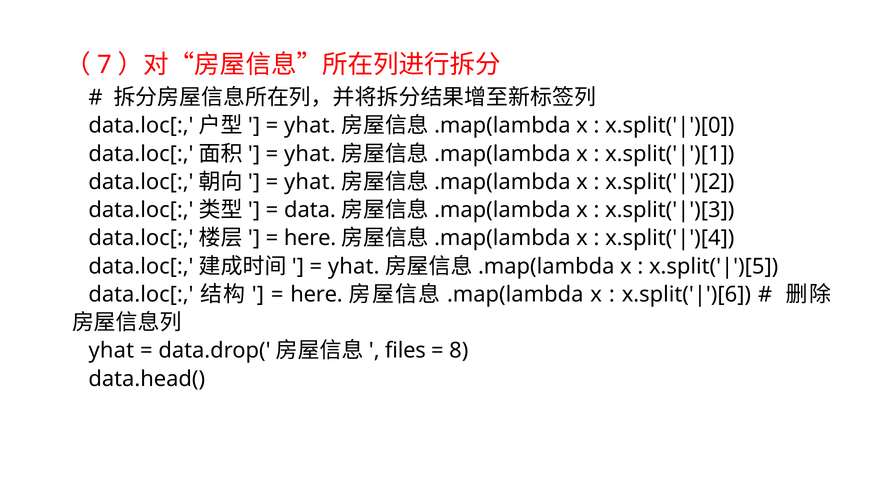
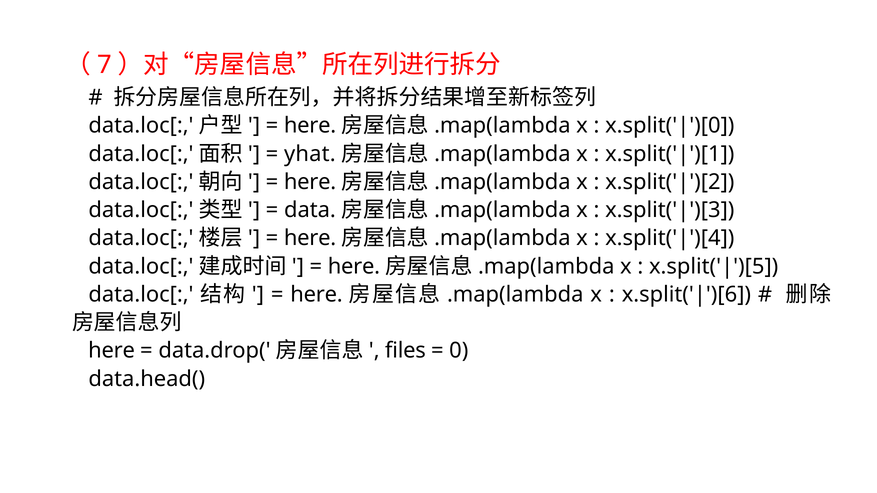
yhat at (310, 126): yhat -> here
yhat at (310, 182): yhat -> here
yhat at (354, 267): yhat -> here
yhat at (111, 351): yhat -> here
8: 8 -> 0
